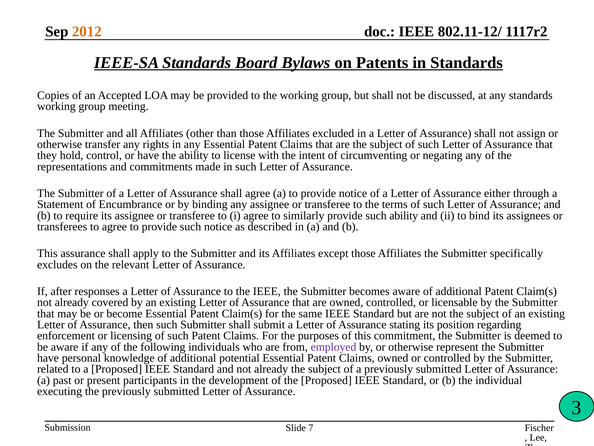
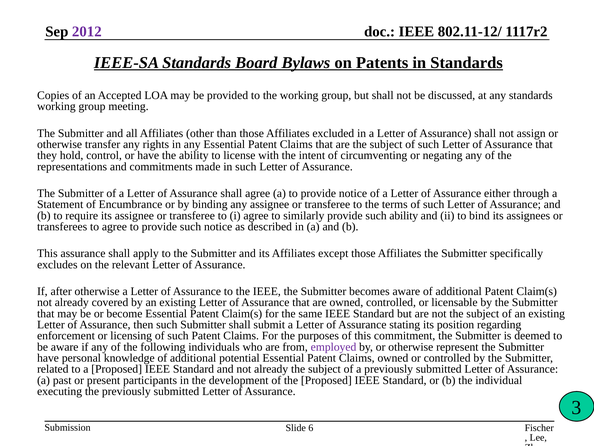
2012 colour: orange -> purple
after responses: responses -> otherwise
7: 7 -> 6
